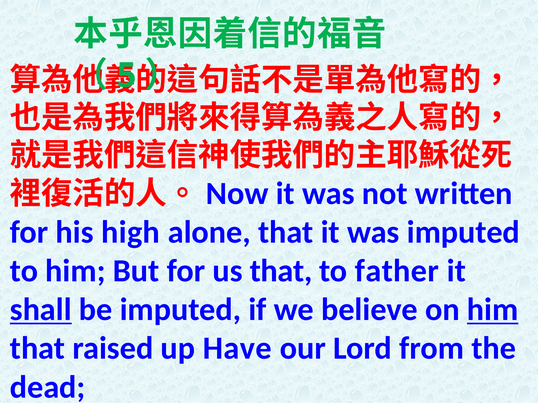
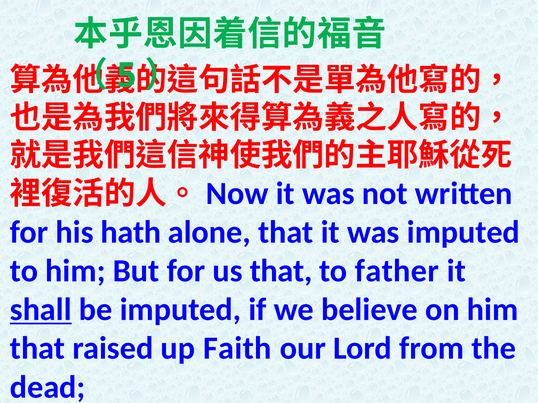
high: high -> hath
him at (493, 310) underline: present -> none
Have: Have -> Faith
